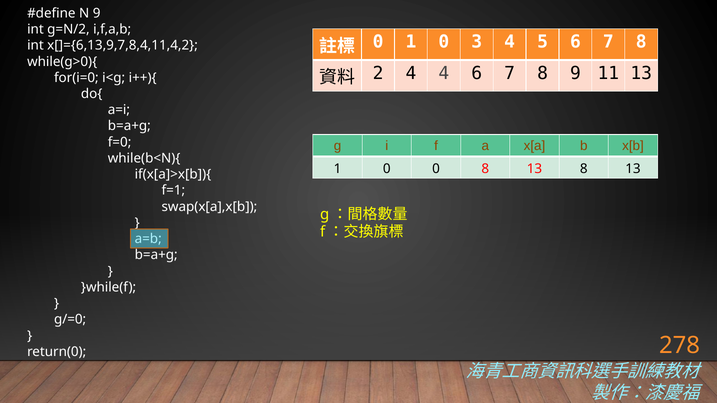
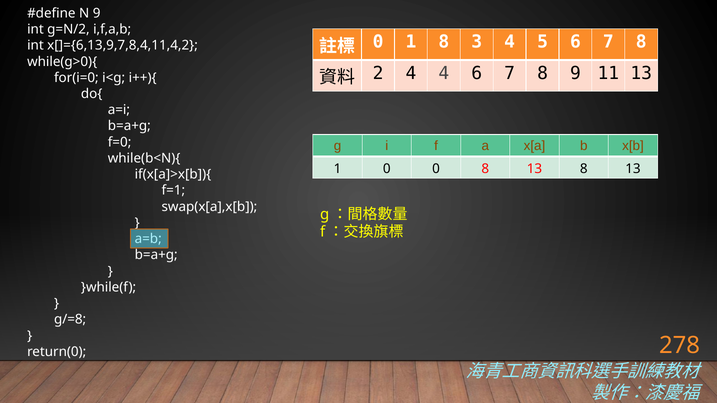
0 1 0: 0 -> 8
g/=0: g/=0 -> g/=8
